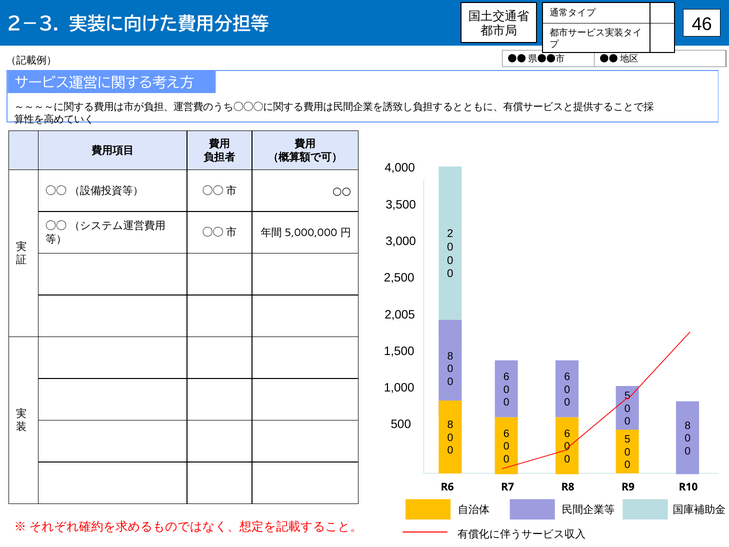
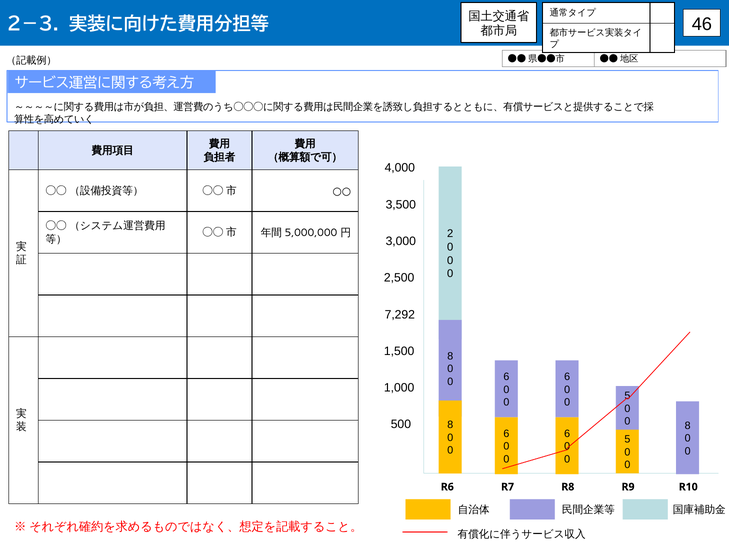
2,005: 2,005 -> 7,292
